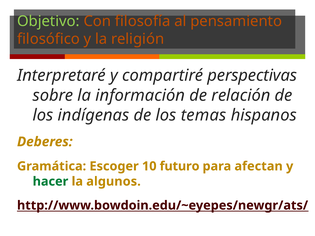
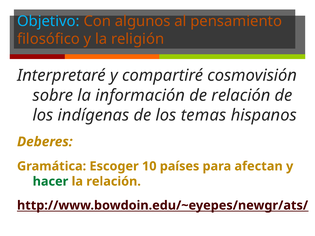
Objetivo colour: light green -> light blue
filosofía: filosofía -> algunos
perspectivas: perspectivas -> cosmovisión
futuro: futuro -> países
la algunos: algunos -> relación
